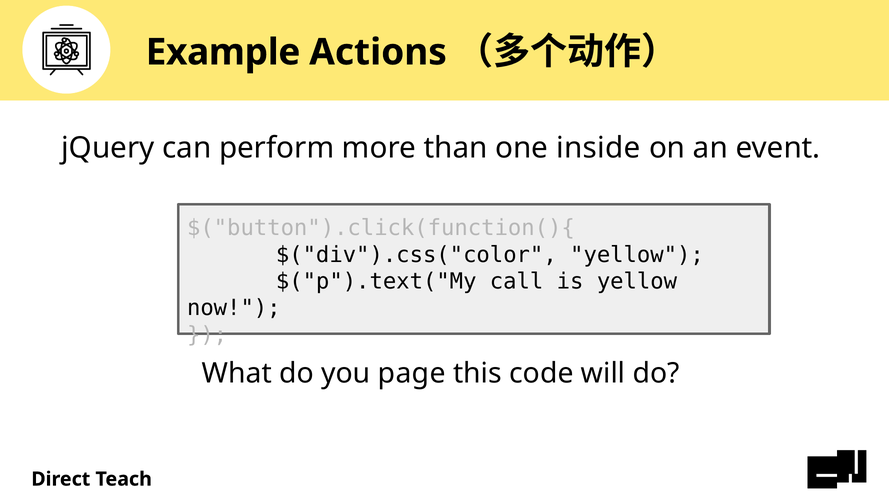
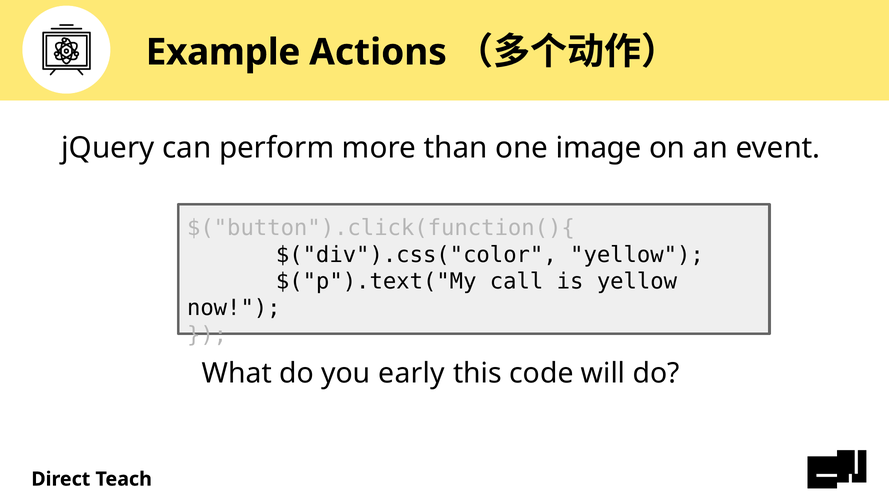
inside: inside -> image
page: page -> early
